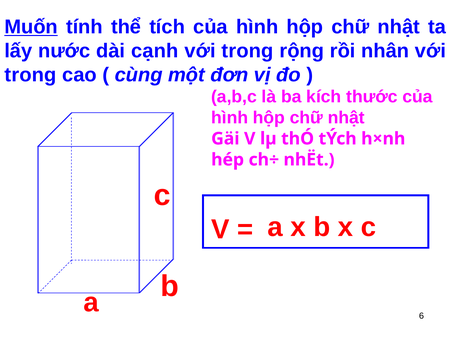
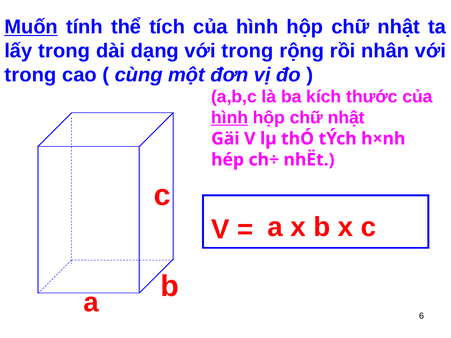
lấy nước: nước -> trong
cạnh: cạnh -> dạng
hình at (230, 118) underline: none -> present
